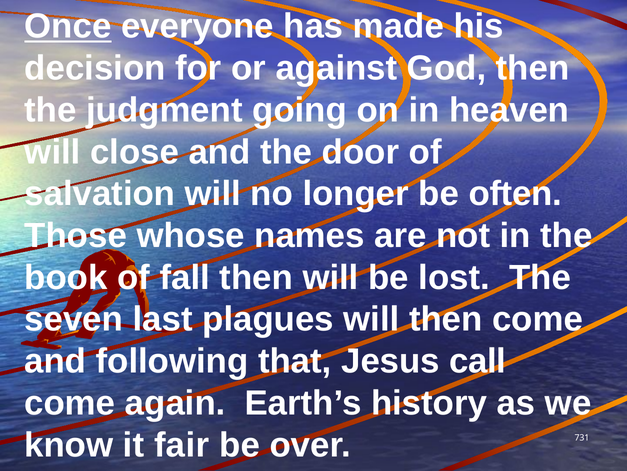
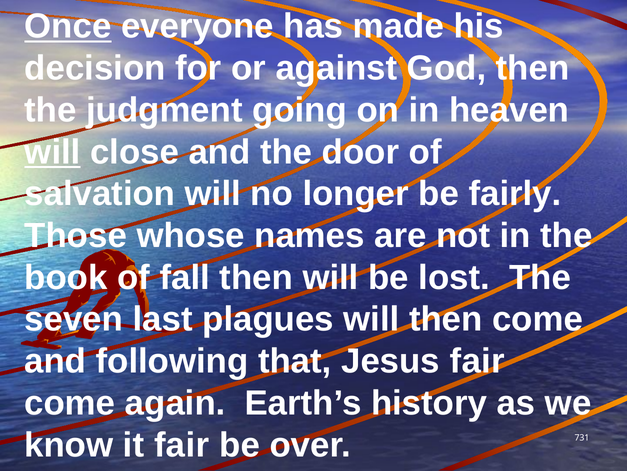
will at (52, 152) underline: none -> present
often: often -> fairly
Jesus call: call -> fair
